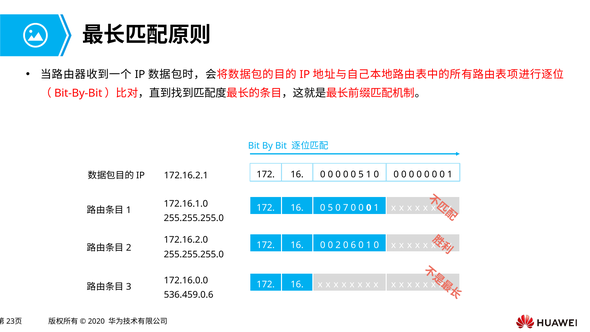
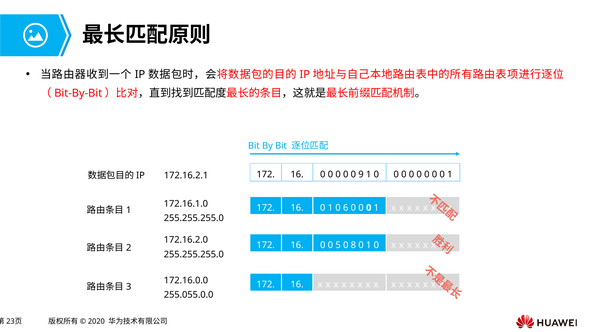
0 0 5: 5 -> 9
16 0 5: 5 -> 1
7: 7 -> 6
2: 2 -> 5
6: 6 -> 8
536.459.0.6: 536.459.0.6 -> 255.055.0.0
